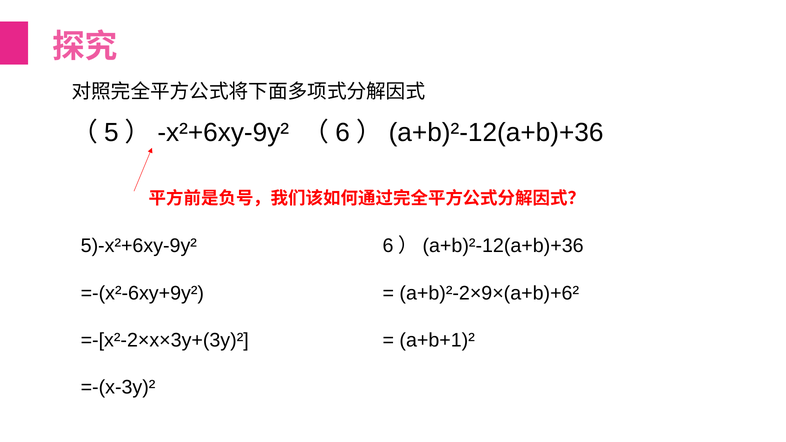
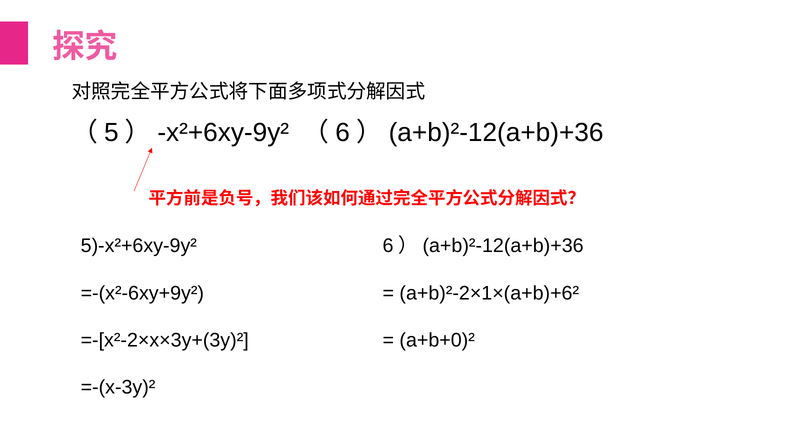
a+b)²-2×9×(a+b)+6²: a+b)²-2×9×(a+b)+6² -> a+b)²-2×1×(a+b)+6²
a+b+1)²: a+b+1)² -> a+b+0)²
